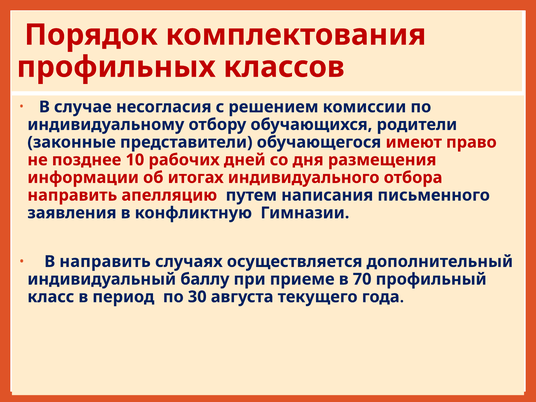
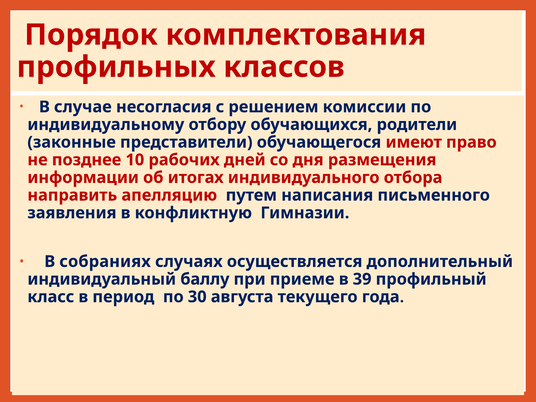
В направить: направить -> собраниях
70: 70 -> 39
